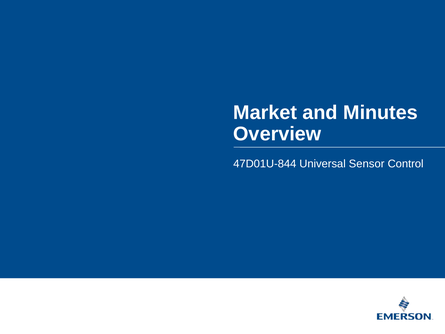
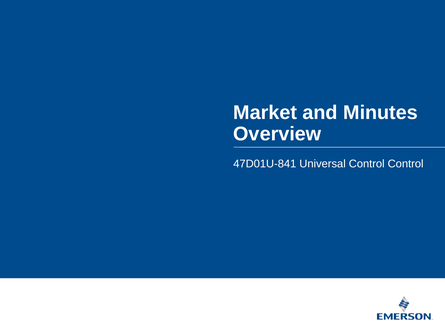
47D01U-844: 47D01U-844 -> 47D01U-841
Universal Sensor: Sensor -> Control
